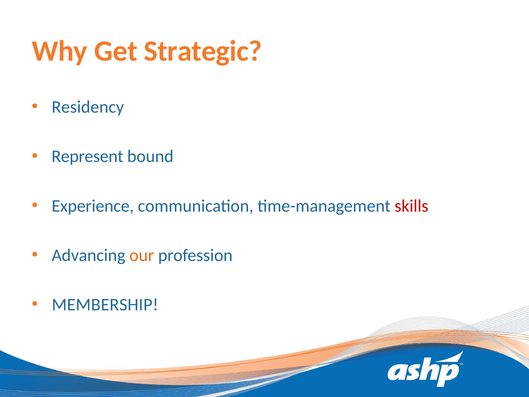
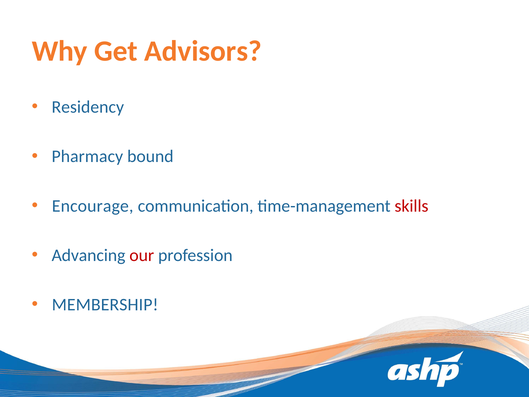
Strategic: Strategic -> Advisors
Represent: Represent -> Pharmacy
Experience: Experience -> Encourage
our colour: orange -> red
